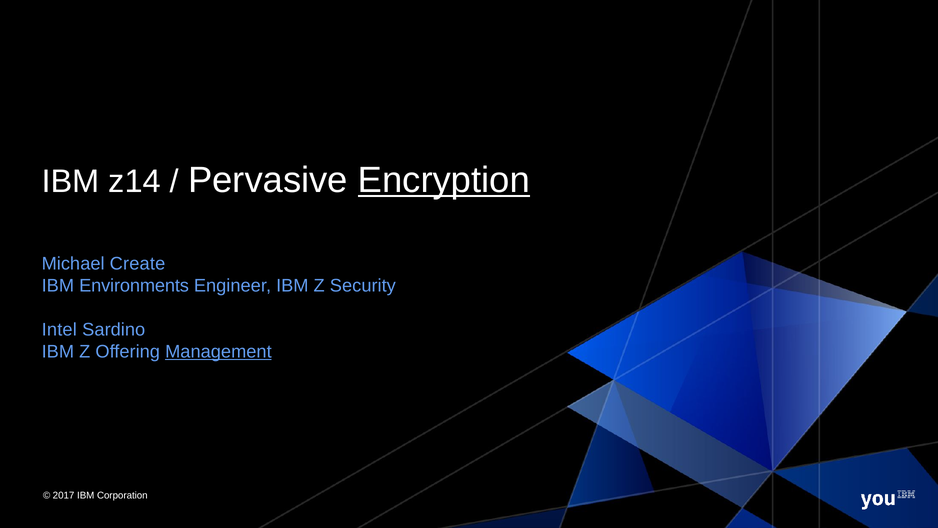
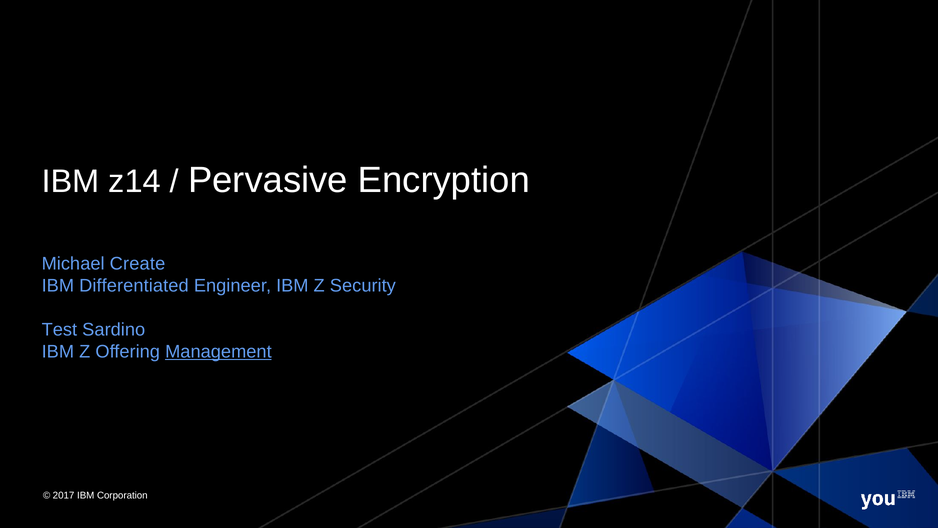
Encryption underline: present -> none
Environments: Environments -> Differentiated
Intel: Intel -> Test
